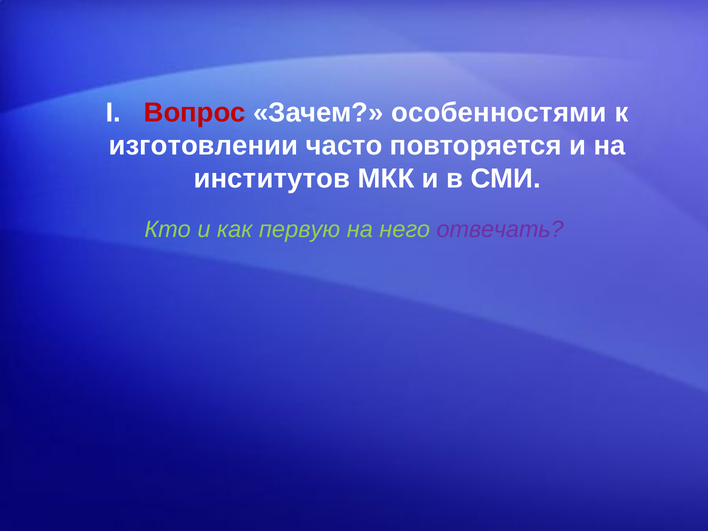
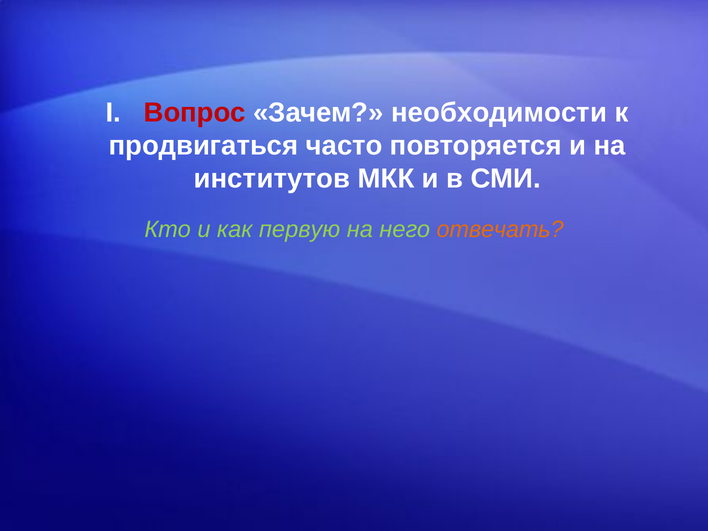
особенностями: особенностями -> необходимости
изготовлении: изготовлении -> продвигаться
отвечать colour: purple -> orange
